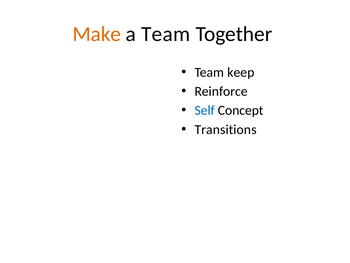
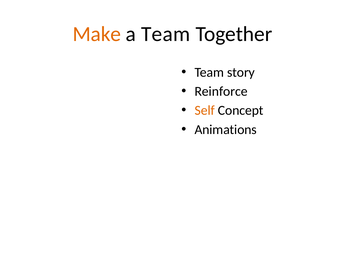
keep: keep -> story
Self colour: blue -> orange
Transitions: Transitions -> Animations
